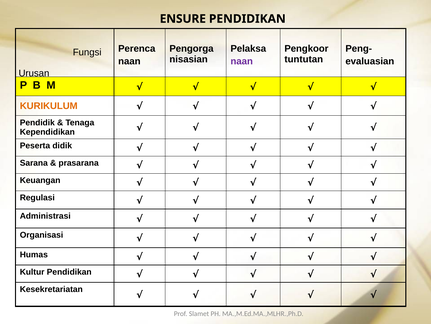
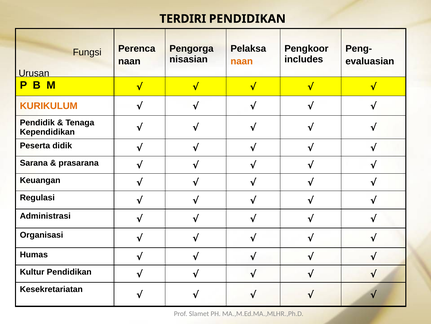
ENSURE: ENSURE -> TERDIRI
tuntutan: tuntutan -> includes
naan at (242, 61) colour: purple -> orange
